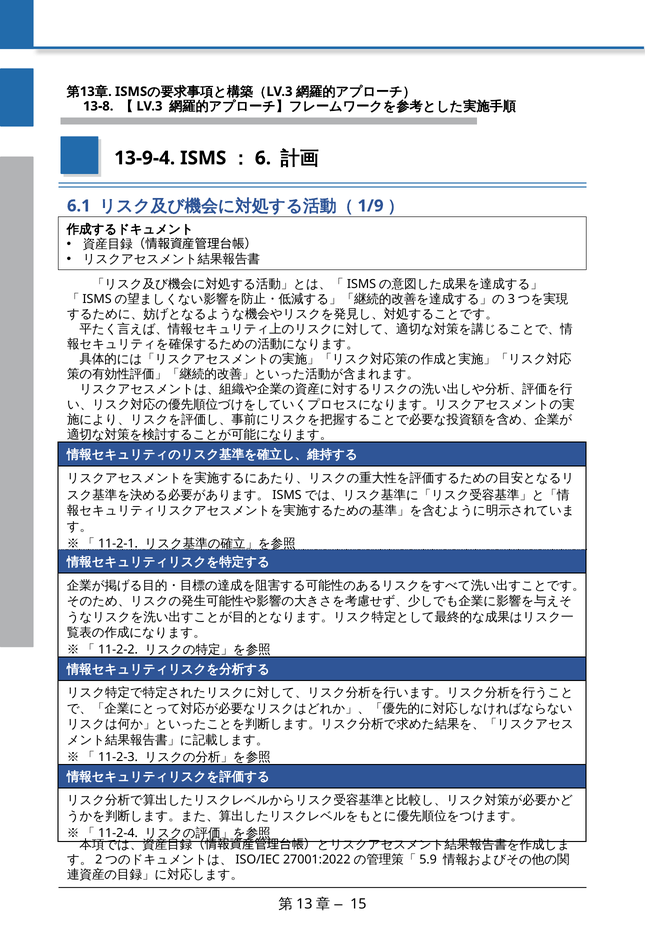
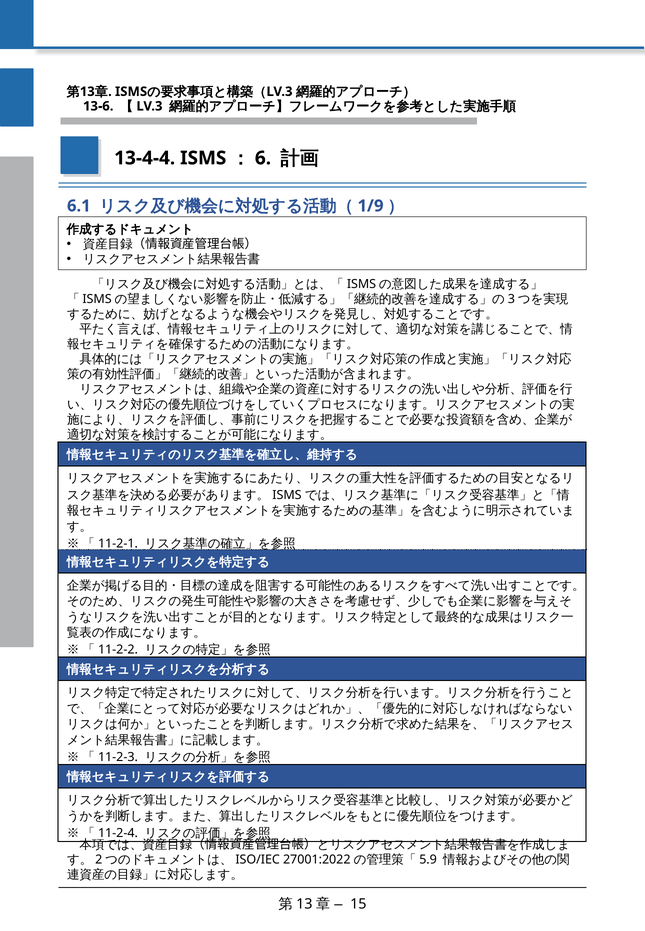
13-8: 13-8 -> 13-6
13-9-4: 13-9-4 -> 13-4-4
